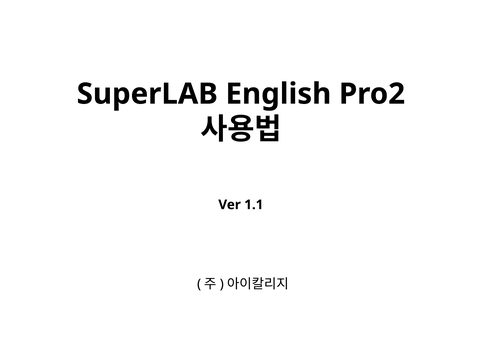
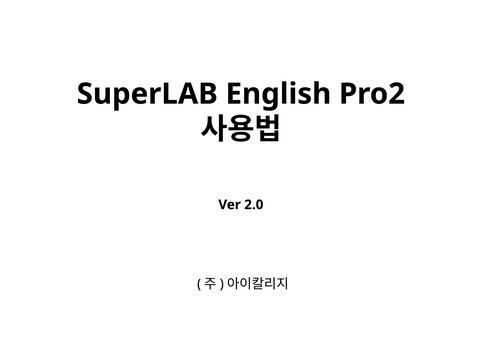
1.1: 1.1 -> 2.0
